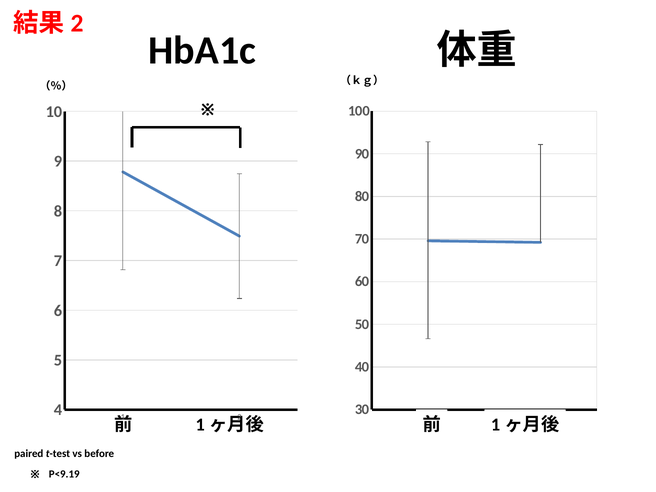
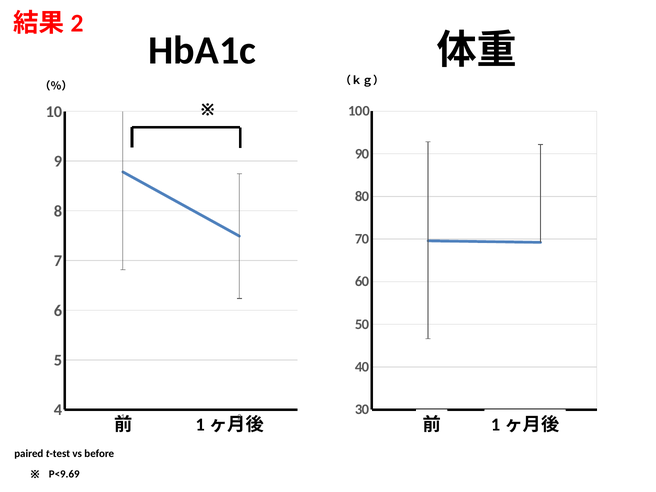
P<9.19: P<9.19 -> P<9.69
